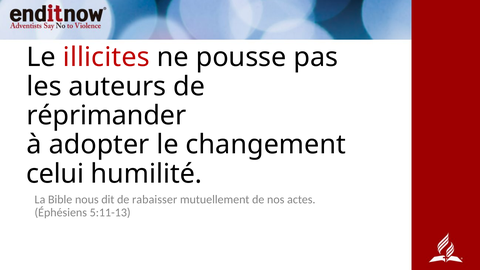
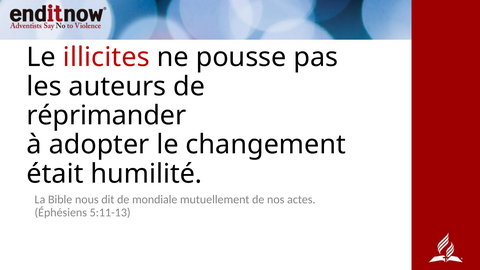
celui: celui -> était
rabaisser: rabaisser -> mondiale
